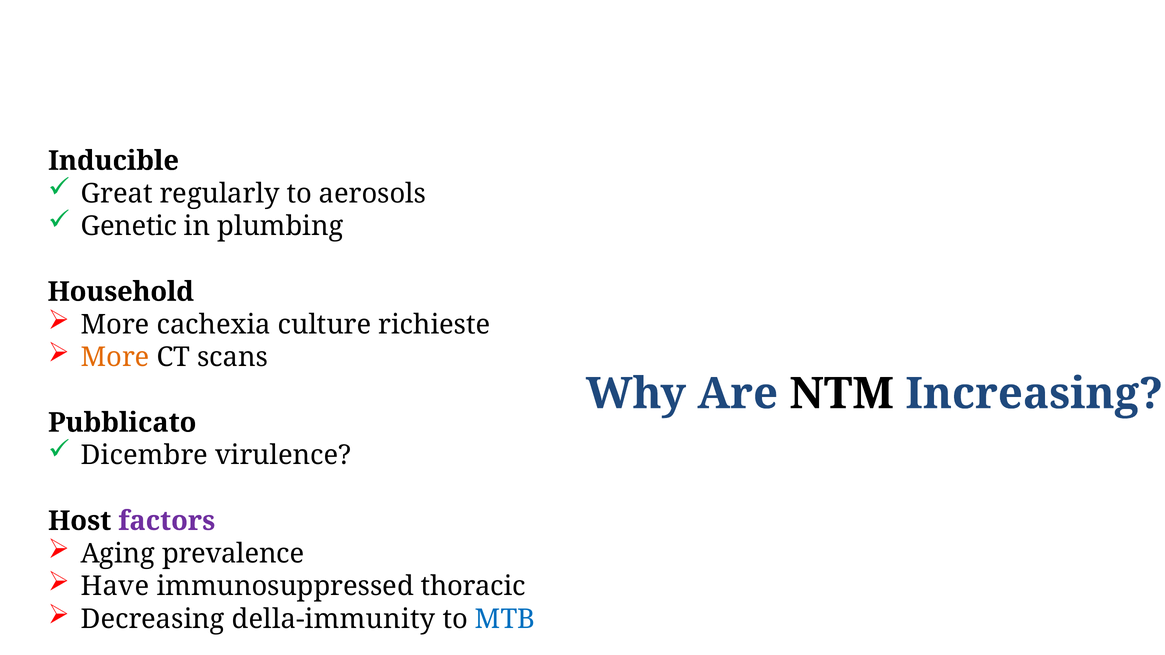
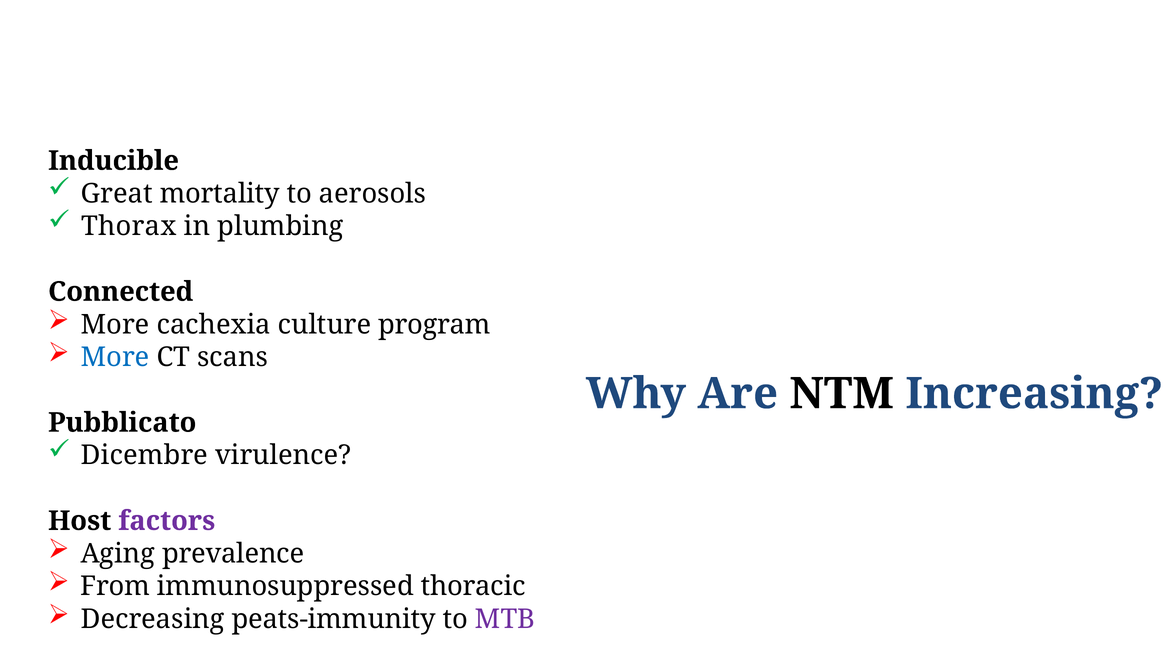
regularly: regularly -> mortality
Genetic: Genetic -> Thorax
Household: Household -> Connected
richieste: richieste -> program
More at (115, 358) colour: orange -> blue
Have: Have -> From
della-immunity: della-immunity -> peats-immunity
MTB colour: blue -> purple
